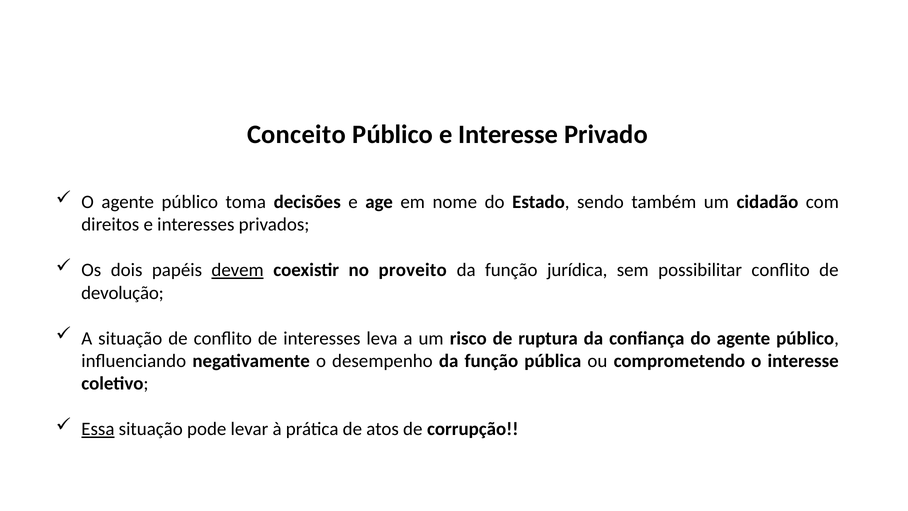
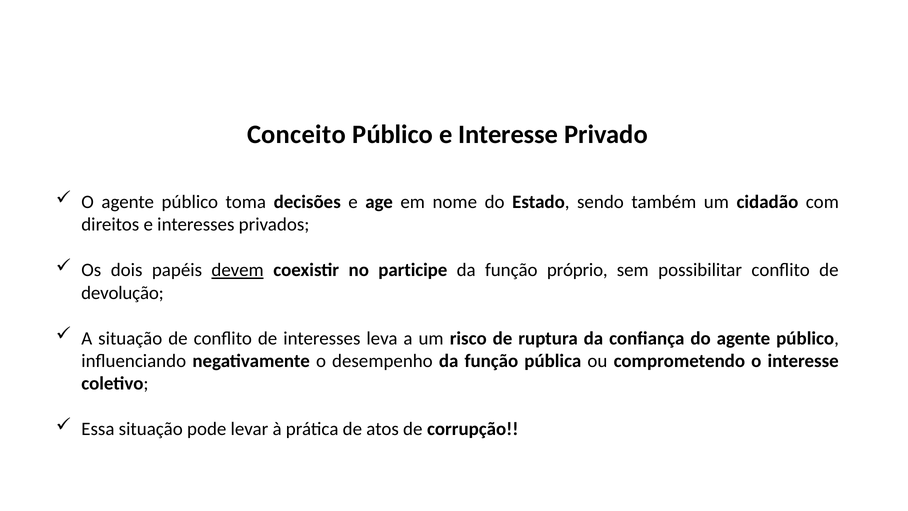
proveito: proveito -> participe
jurídica: jurídica -> próprio
Essa underline: present -> none
